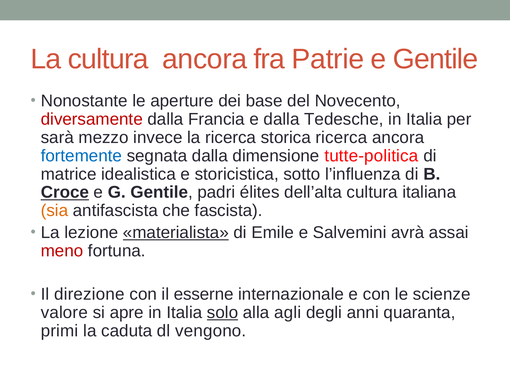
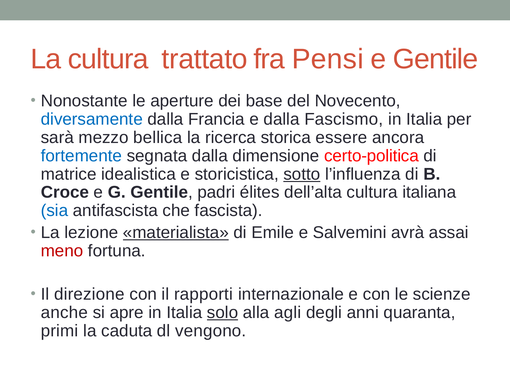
cultura ancora: ancora -> trattato
Patrie: Patrie -> Pensi
diversamente colour: red -> blue
Tedesche: Tedesche -> Fascismo
invece: invece -> bellica
storica ricerca: ricerca -> essere
tutte-politica: tutte-politica -> certo-politica
sotto underline: none -> present
Croce underline: present -> none
sia colour: orange -> blue
esserne: esserne -> rapporti
valore: valore -> anche
